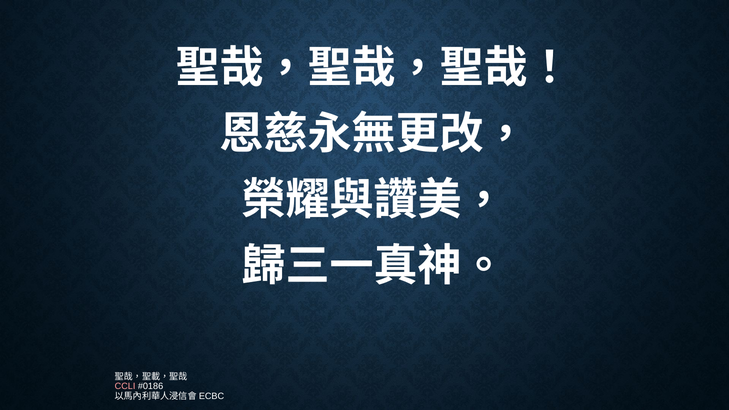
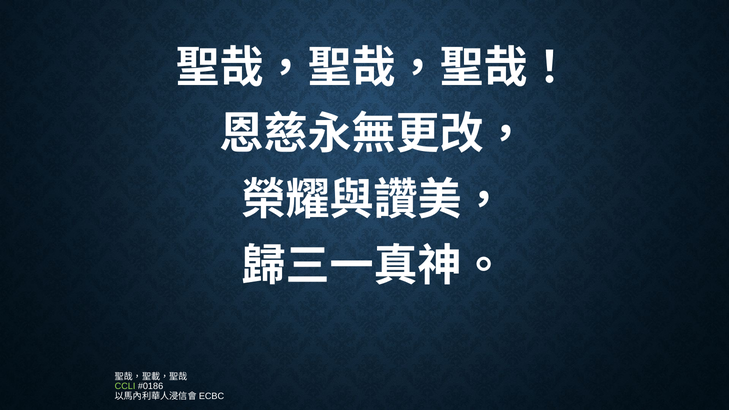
CCLI colour: pink -> light green
